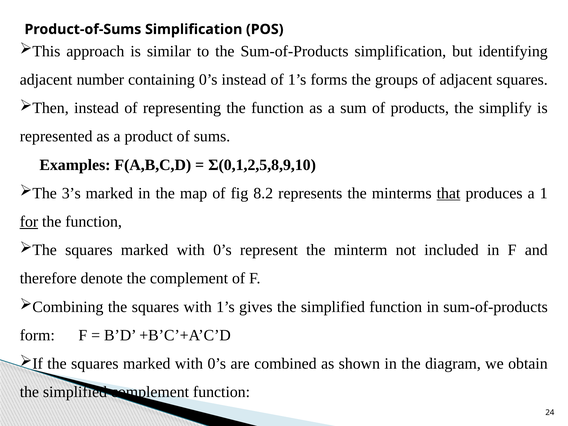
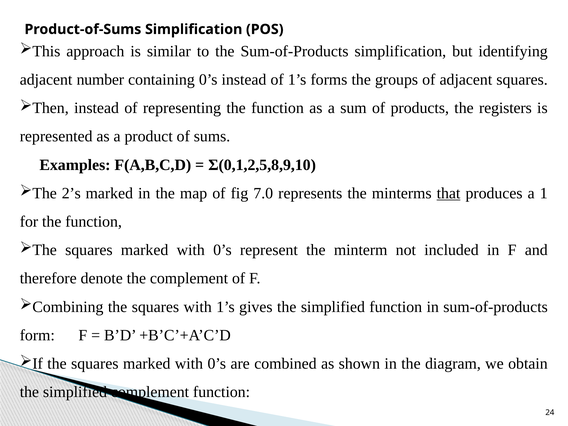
simplify: simplify -> registers
3’s: 3’s -> 2’s
8.2: 8.2 -> 7.0
for underline: present -> none
